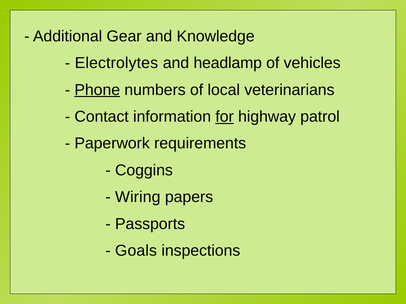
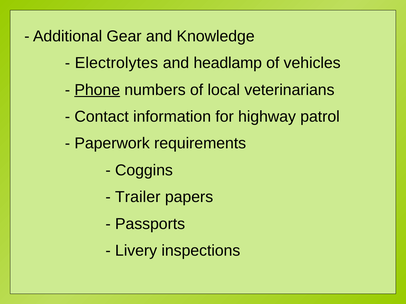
for underline: present -> none
Wiring: Wiring -> Trailer
Goals: Goals -> Livery
